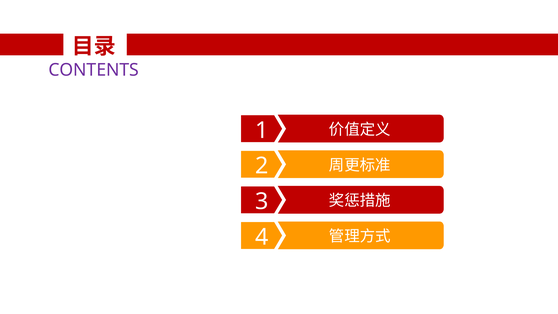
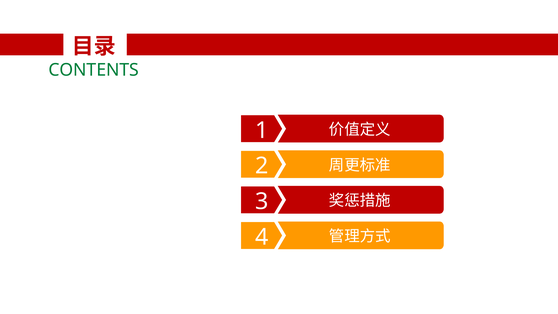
CONTENTS colour: purple -> green
